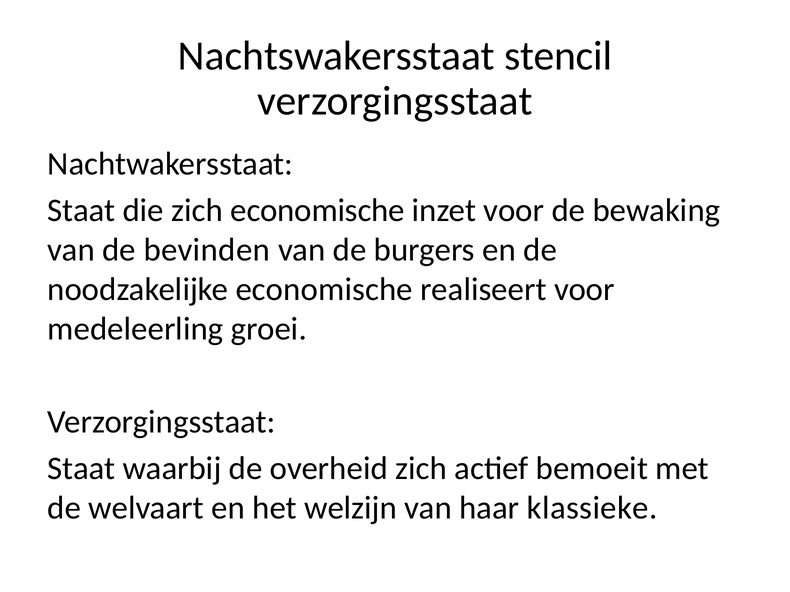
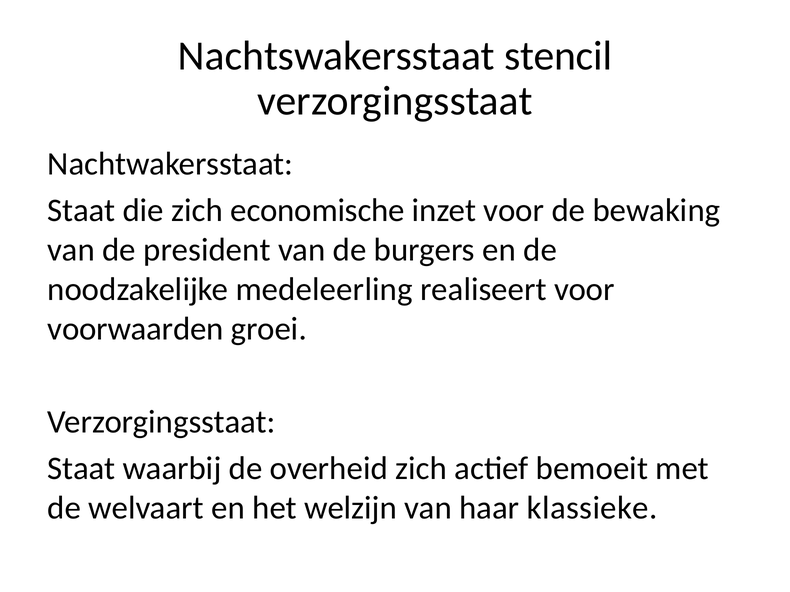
bevinden: bevinden -> president
noodzakelijke economische: economische -> medeleerling
medeleerling: medeleerling -> voorwaarden
